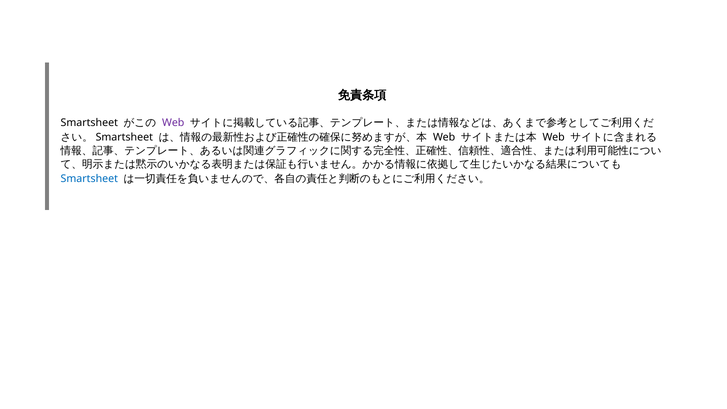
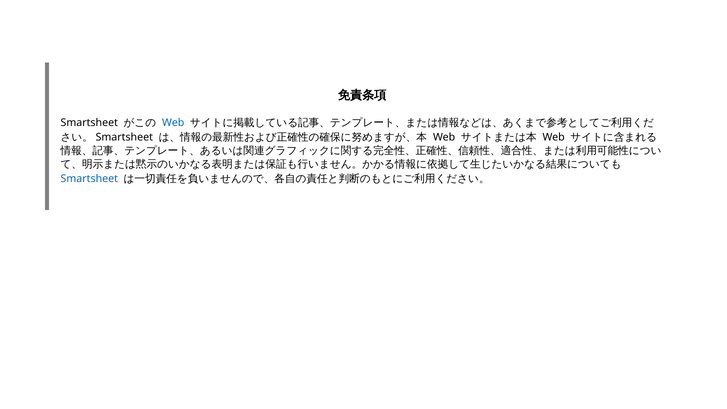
Web at (173, 123) colour: purple -> blue
